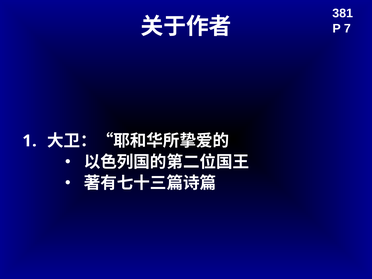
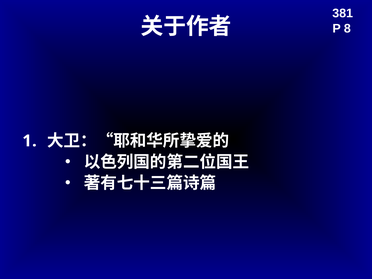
7: 7 -> 8
